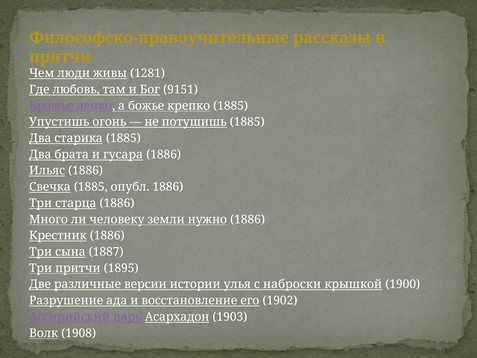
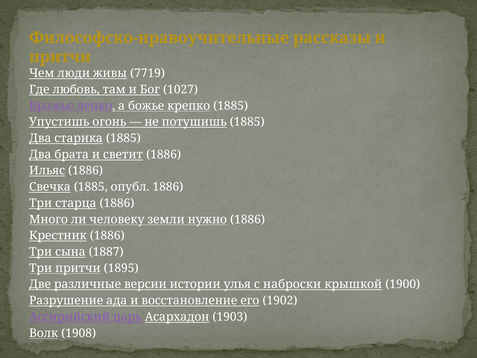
1281: 1281 -> 7719
9151: 9151 -> 1027
гусара: гусара -> светит
